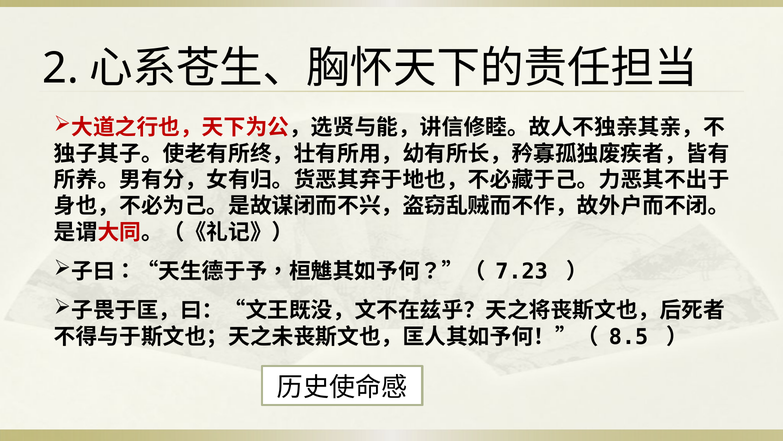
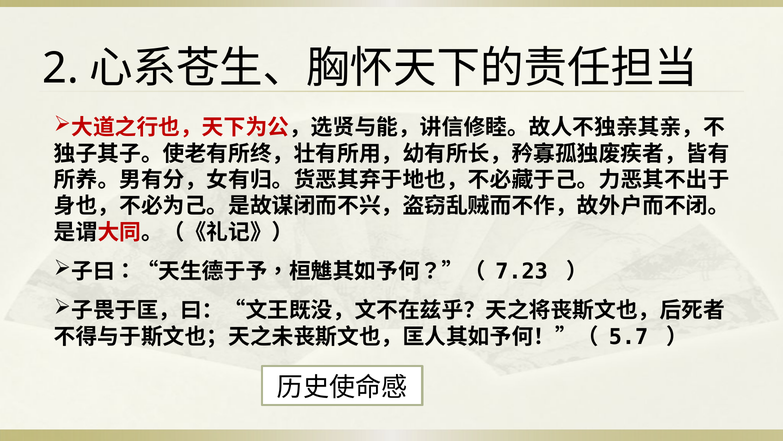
8.5: 8.5 -> 5.7
